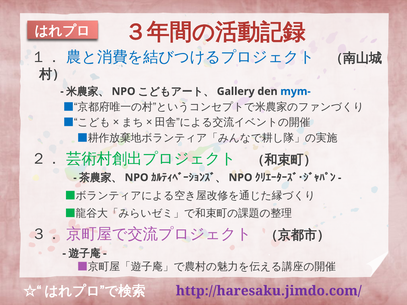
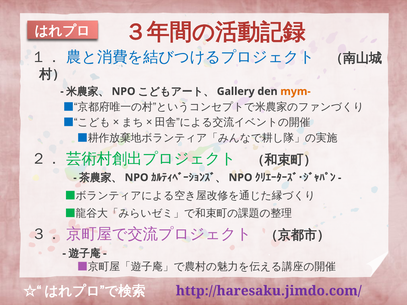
mym- colour: blue -> orange
